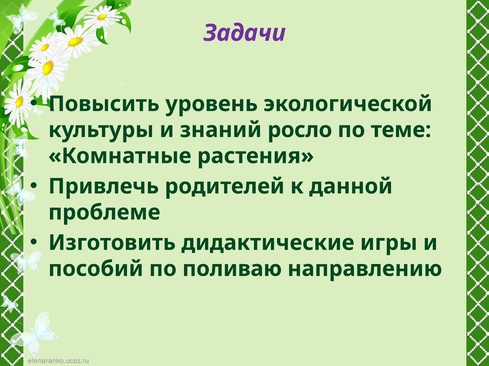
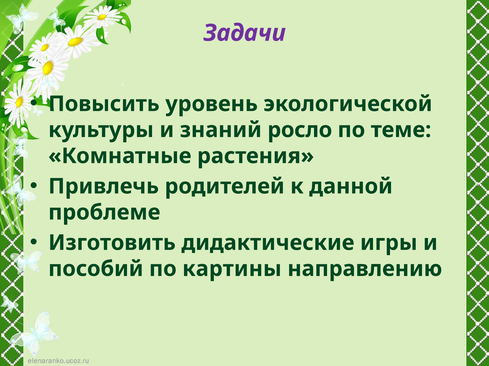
поливаю: поливаю -> картины
